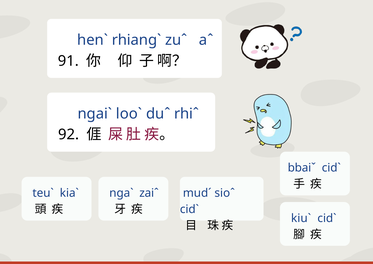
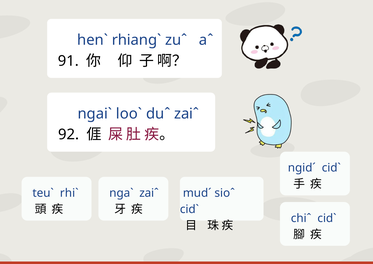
duˆ rhiˆ: rhiˆ -> zaiˆ
bbaiˇ: bbaiˇ -> ngidˊ
kiaˋ: kiaˋ -> rhiˋ
kiuˋ: kiuˋ -> chiˆ
